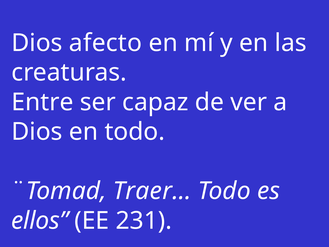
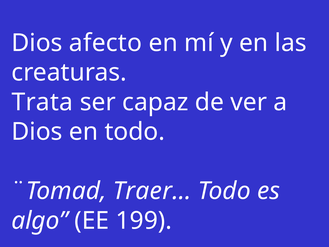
Entre: Entre -> Trata
ellos: ellos -> algo
231: 231 -> 199
